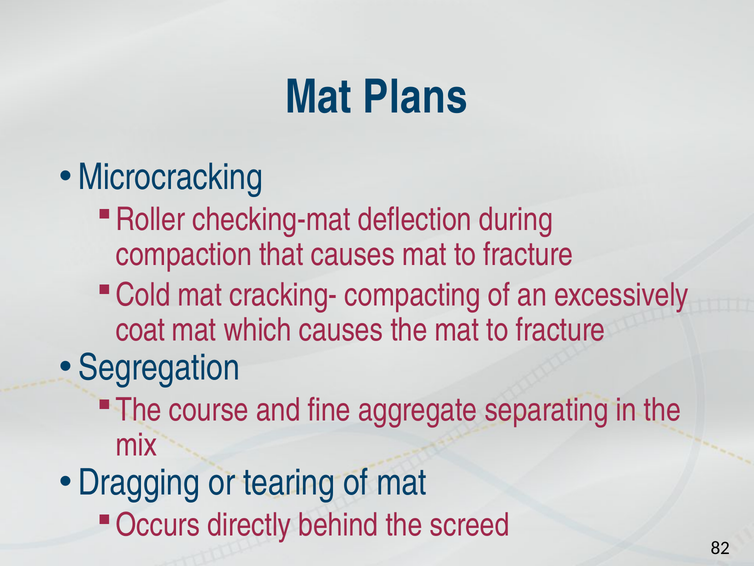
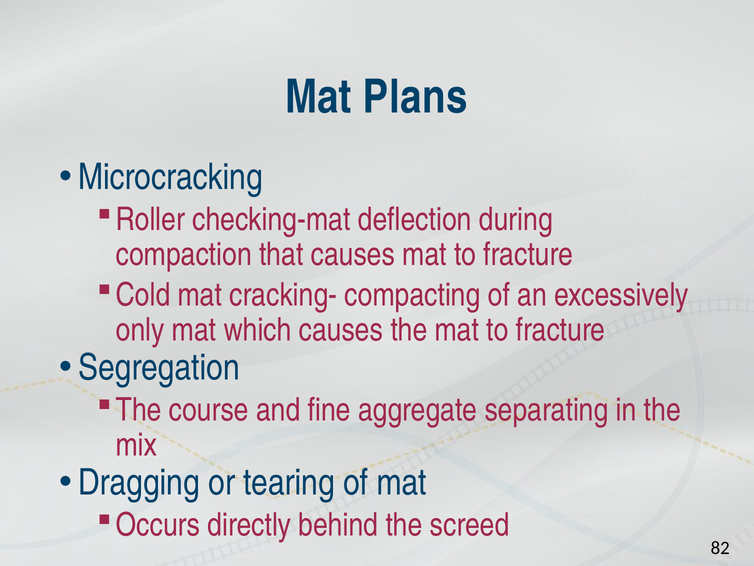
coat: coat -> only
